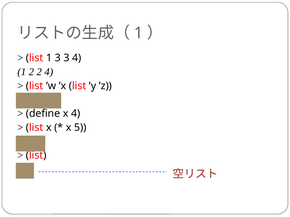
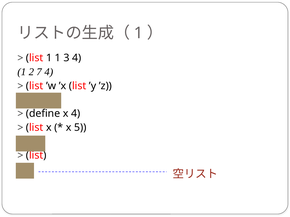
1 3: 3 -> 1
2 2: 2 -> 7
